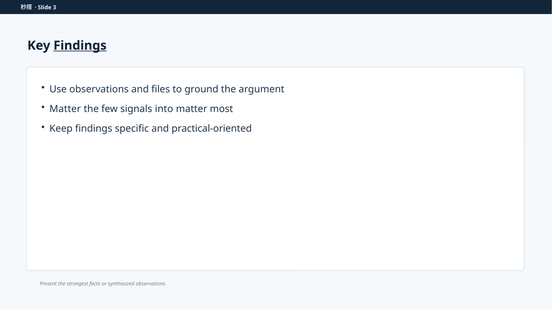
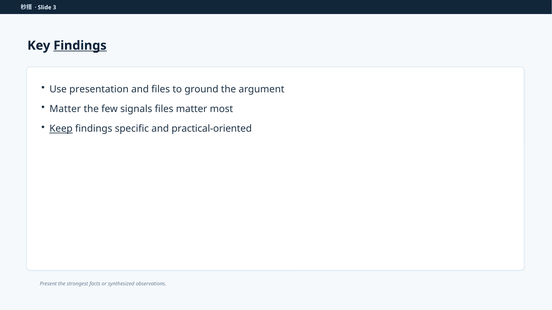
Use observations: observations -> presentation
signals into: into -> files
Keep underline: none -> present
